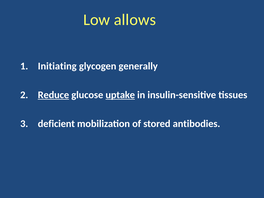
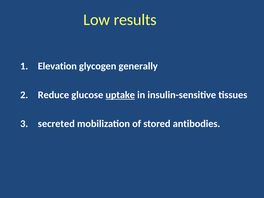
allows: allows -> results
Initiating: Initiating -> Elevation
Reduce underline: present -> none
deficient: deficient -> secreted
